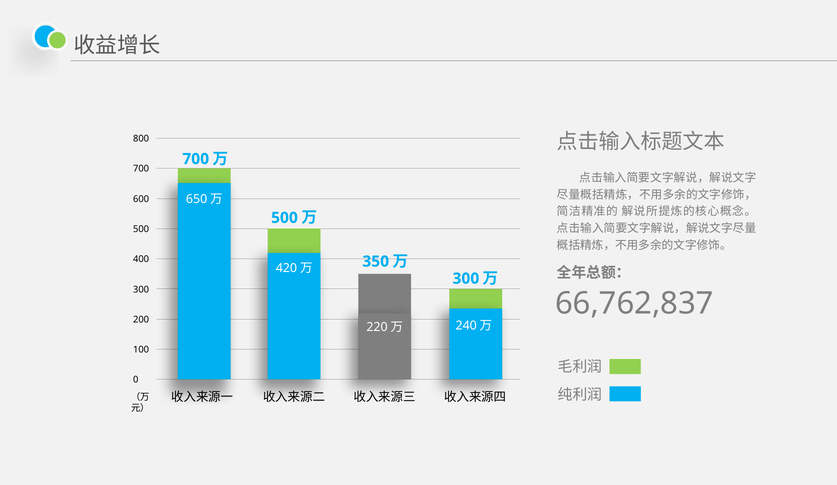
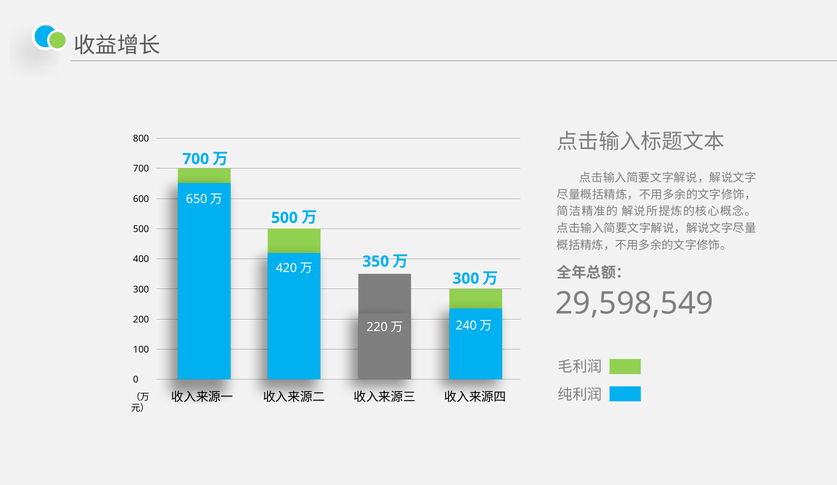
66,762,837: 66,762,837 -> 29,598,549
